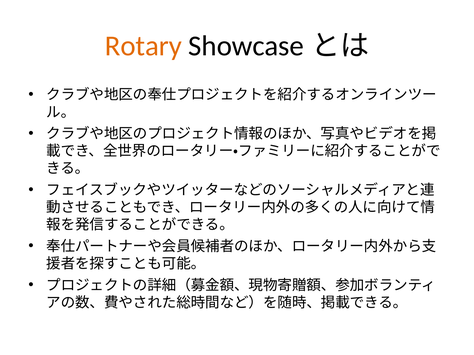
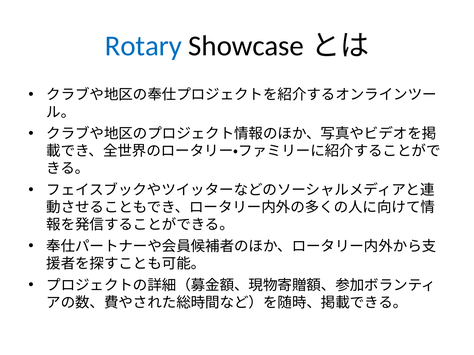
Rotary colour: orange -> blue
